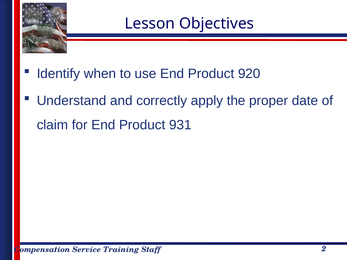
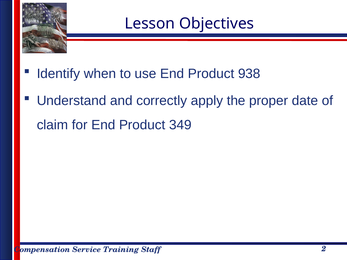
920: 920 -> 938
931: 931 -> 349
